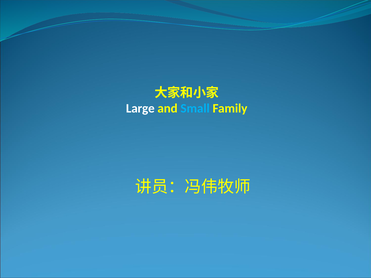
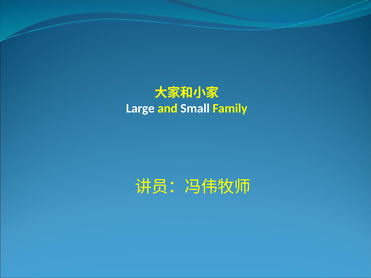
Small colour: light blue -> white
